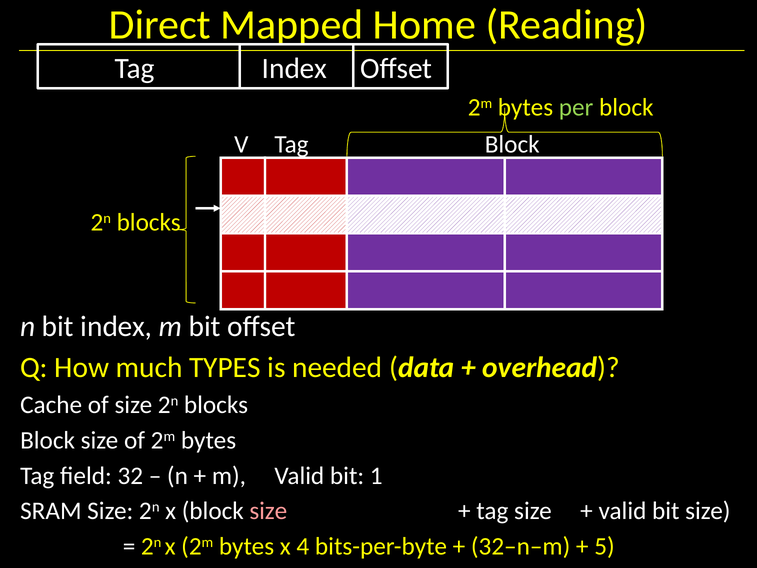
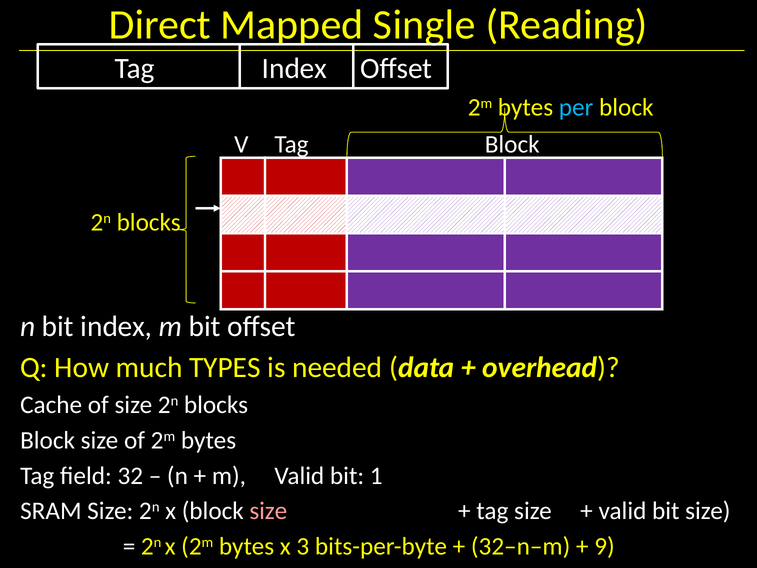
Home: Home -> Single
per colour: light green -> light blue
4: 4 -> 3
5: 5 -> 9
